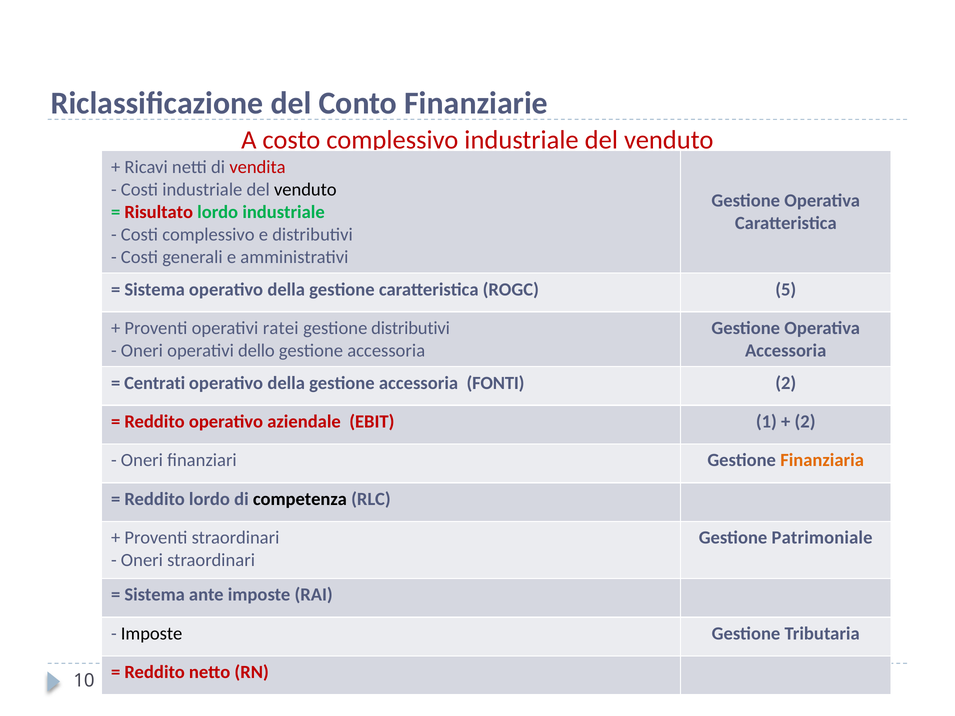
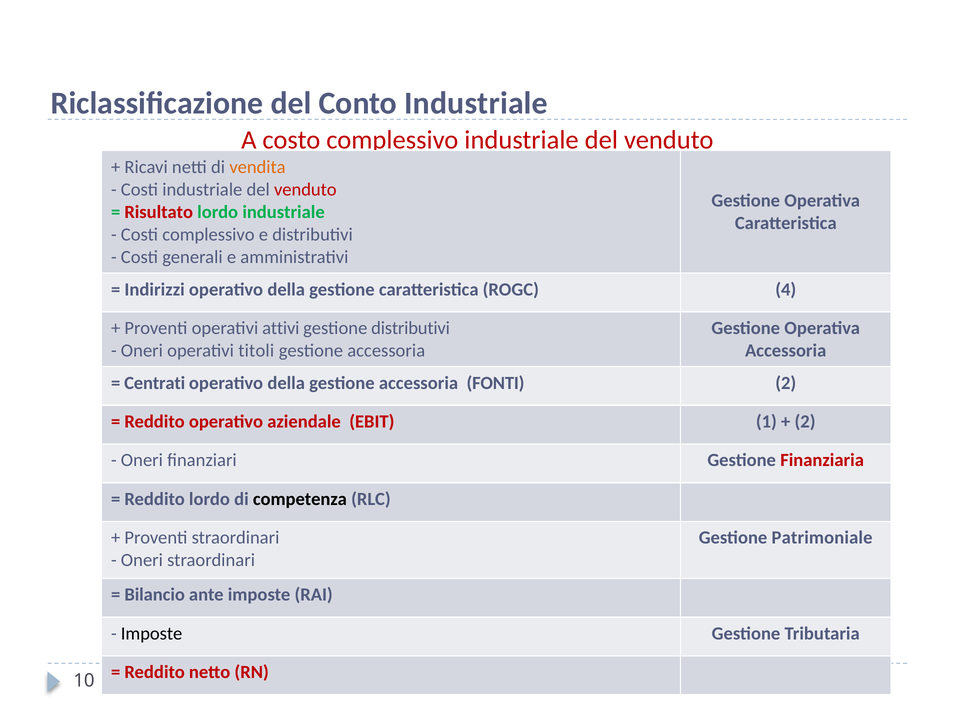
Conto Finanziarie: Finanziarie -> Industriale
vendita colour: red -> orange
venduto at (305, 190) colour: black -> red
Sistema at (155, 290): Sistema -> Indirizzi
5: 5 -> 4
ratei: ratei -> attivi
dello: dello -> titoli
Finanziaria colour: orange -> red
Sistema at (155, 595): Sistema -> Bilancio
